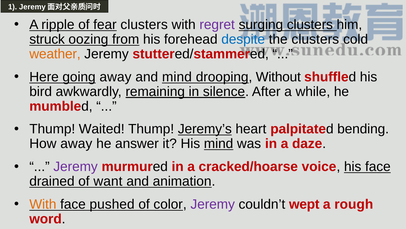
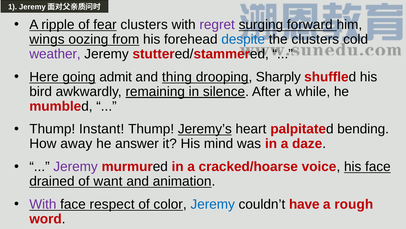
surging clusters: clusters -> forward
struck: struck -> wings
weather colour: orange -> purple
going away: away -> admit
and mind: mind -> thing
Without: Without -> Sharply
Waited: Waited -> Instant
mind at (219, 143) underline: present -> none
With at (43, 204) colour: orange -> purple
pushed: pushed -> respect
Jeremy at (213, 204) colour: purple -> blue
wept: wept -> have
